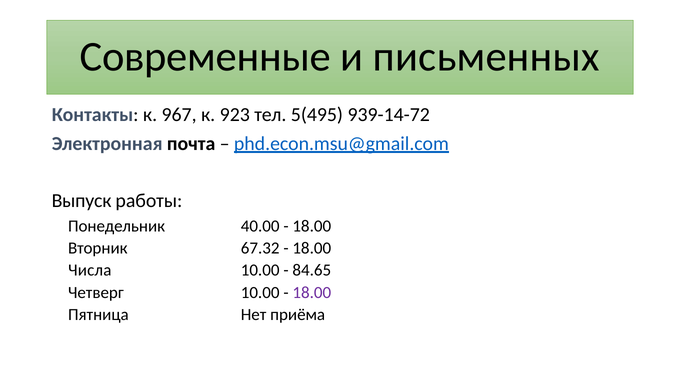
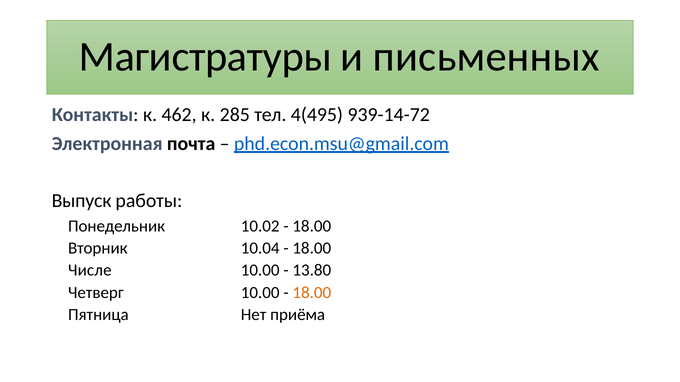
Современные: Современные -> Магистратуры
967: 967 -> 462
923: 923 -> 285
5(495: 5(495 -> 4(495
40.00: 40.00 -> 10.02
67.32: 67.32 -> 10.04
Числа: Числа -> Числе
84.65: 84.65 -> 13.80
18.00 at (312, 293) colour: purple -> orange
